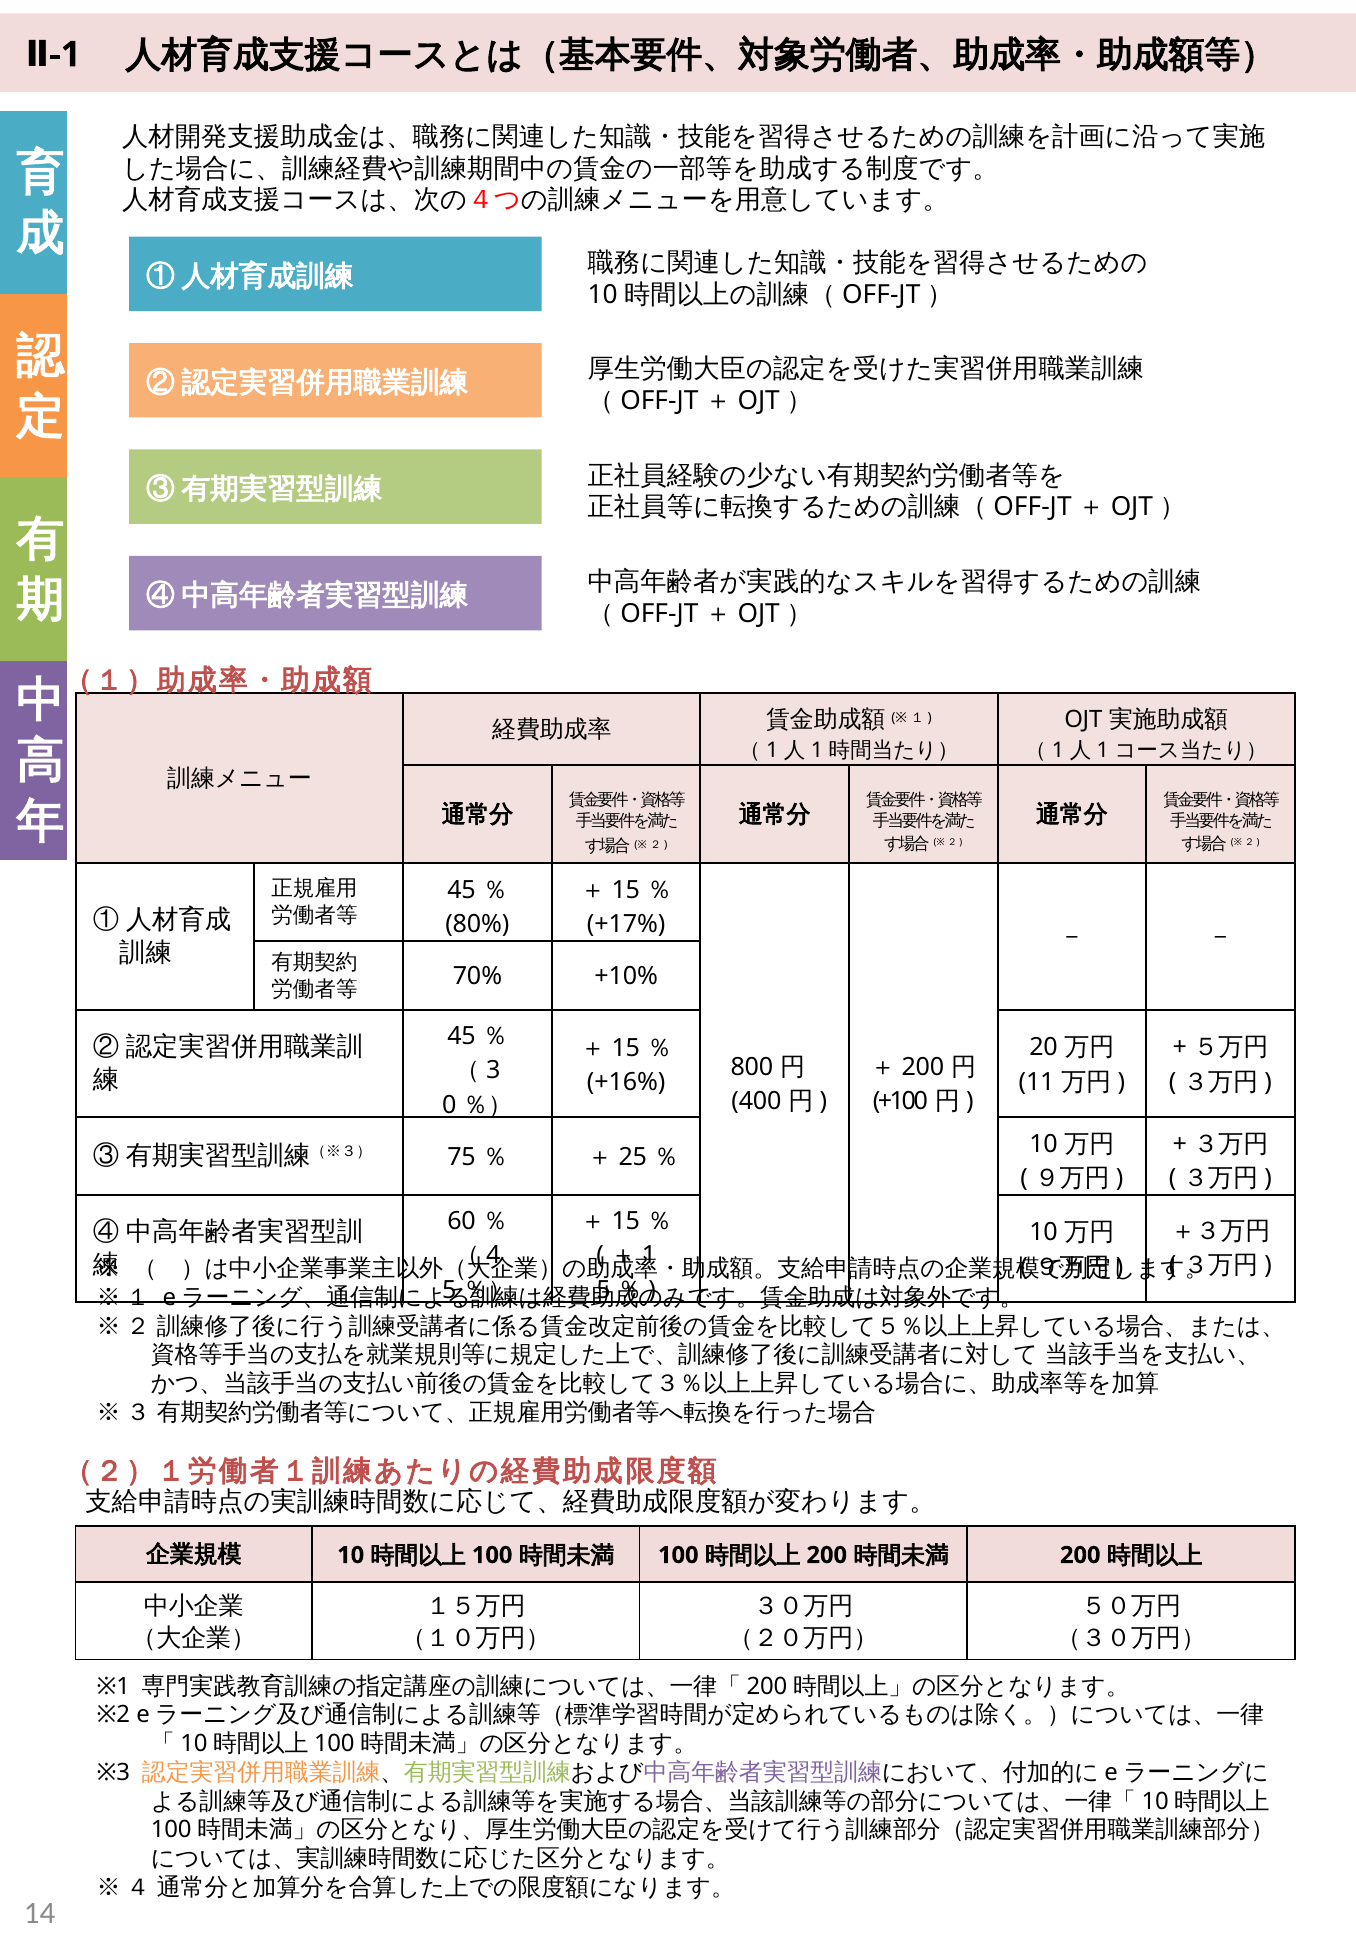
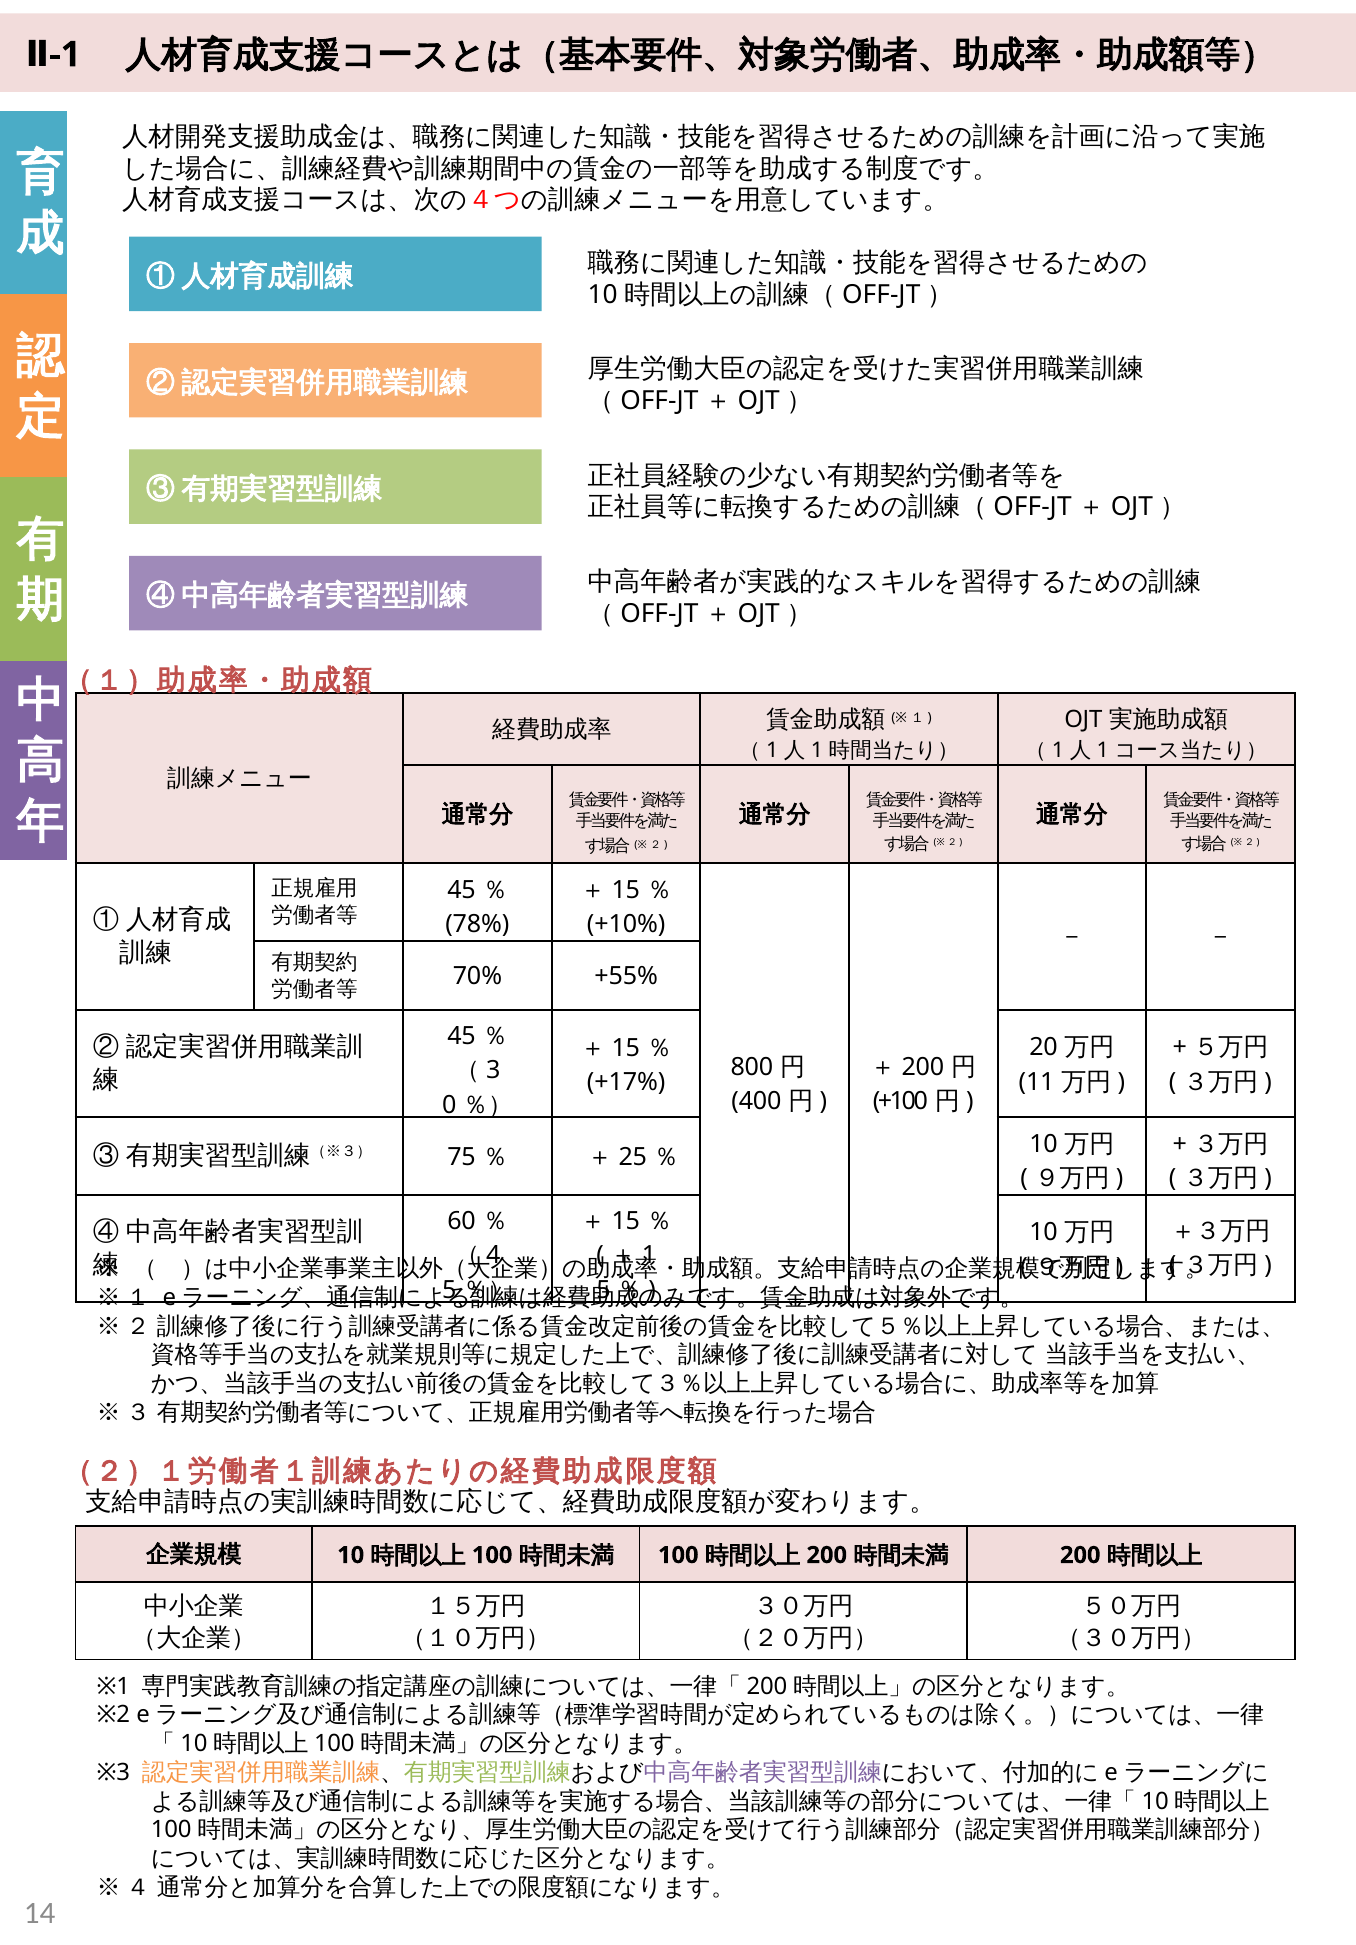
80%: 80% -> 78%
+17%: +17% -> +10%
+10%: +10% -> +55%
+16%: +16% -> +17%
